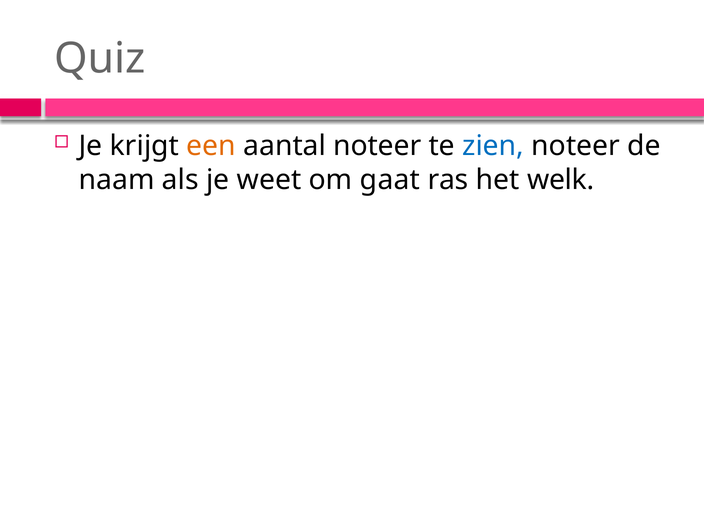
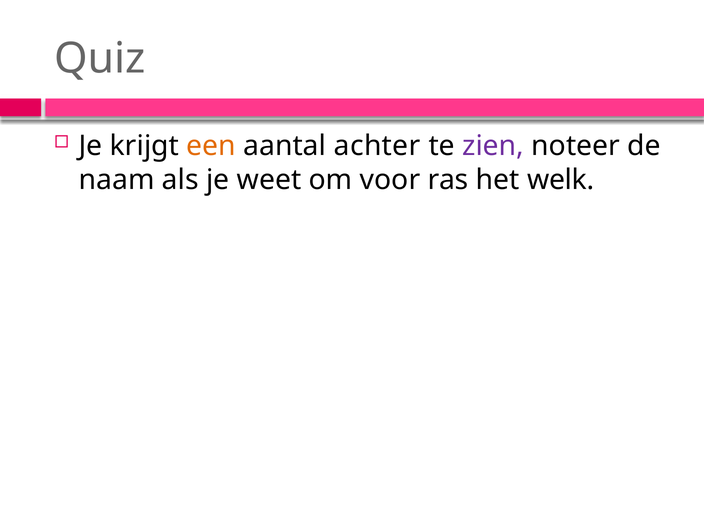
aantal noteer: noteer -> achter
zien colour: blue -> purple
gaat: gaat -> voor
